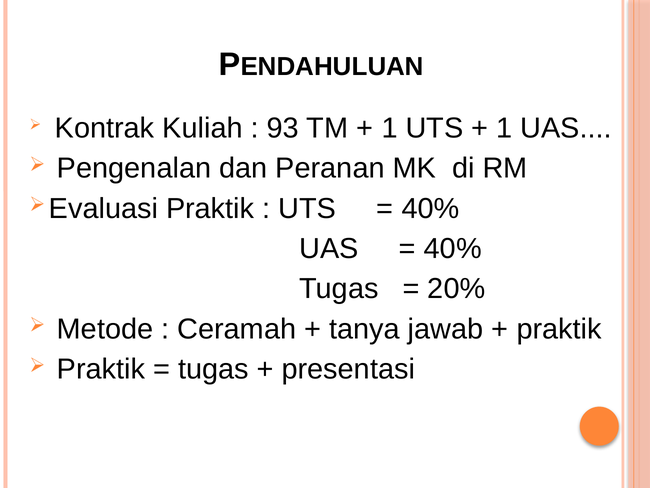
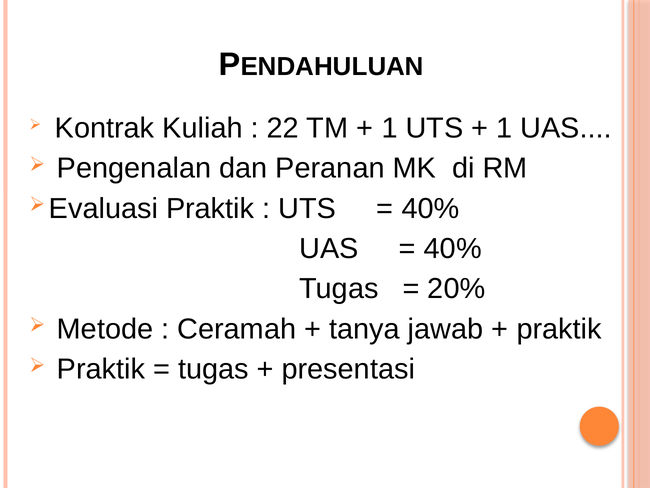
93: 93 -> 22
